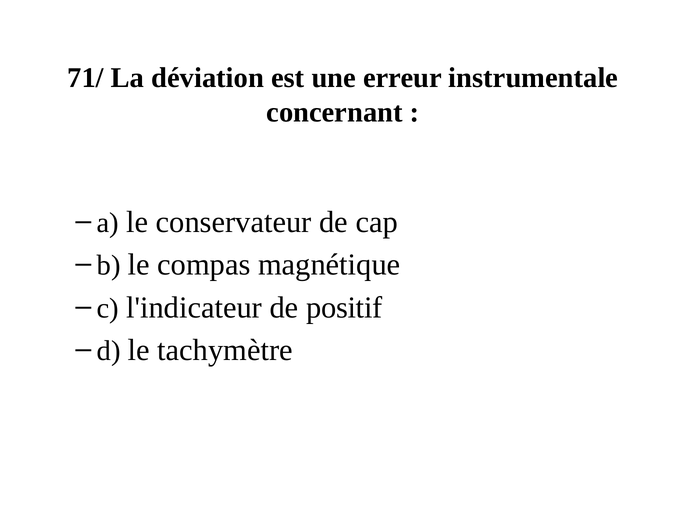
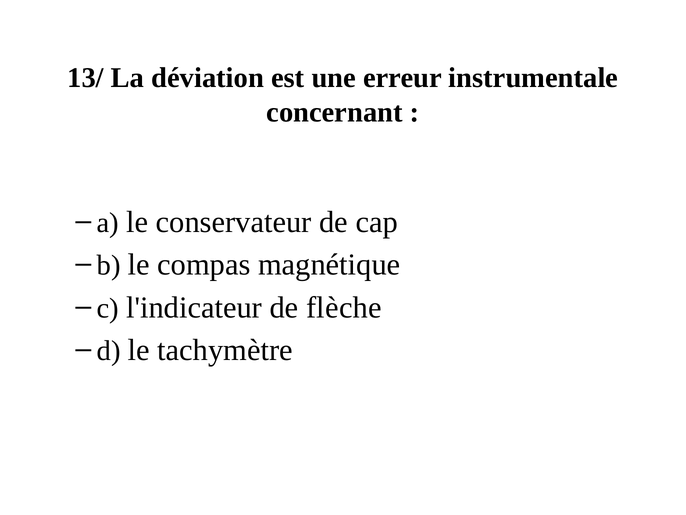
71/: 71/ -> 13/
positif: positif -> flèche
